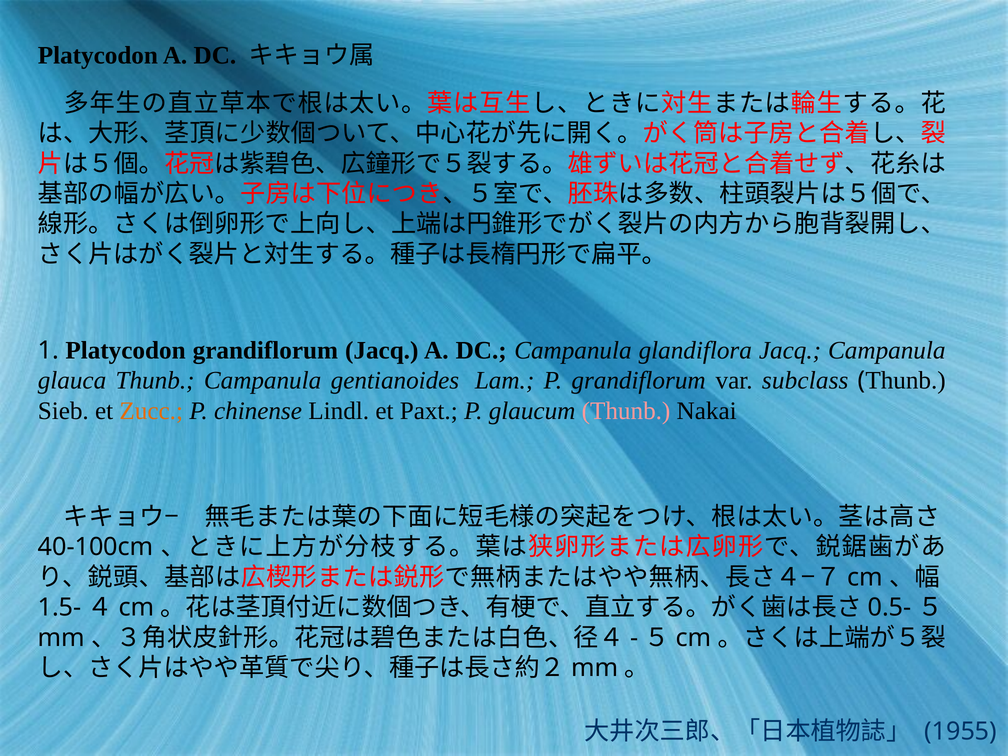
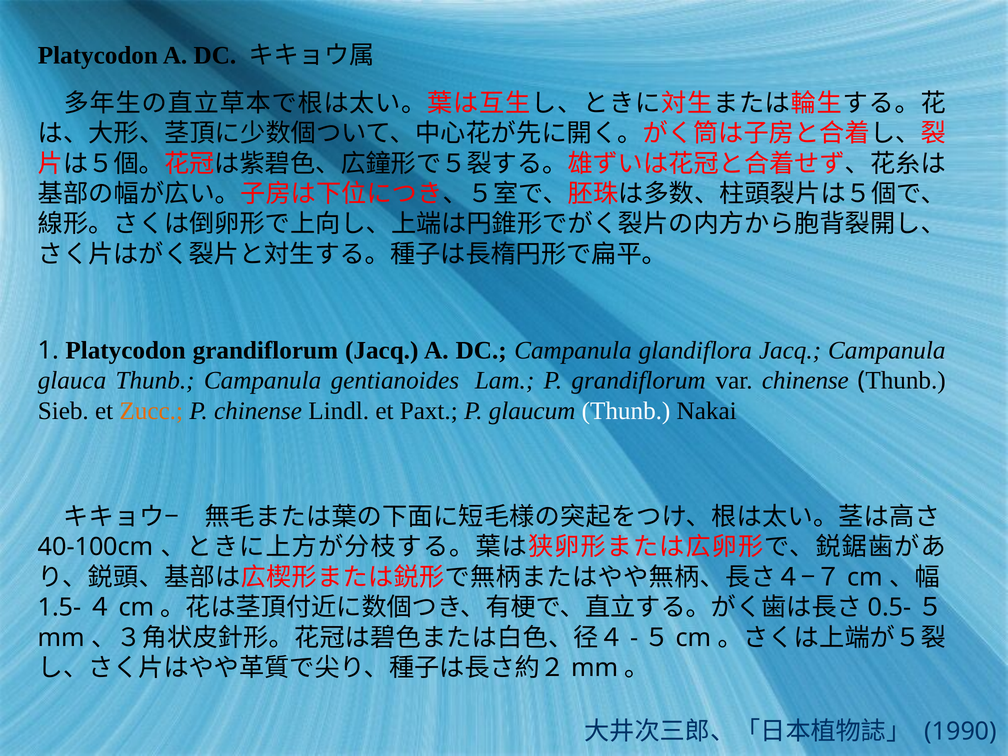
var subclass: subclass -> chinense
Thunb at (626, 411) colour: pink -> white
1955: 1955 -> 1990
